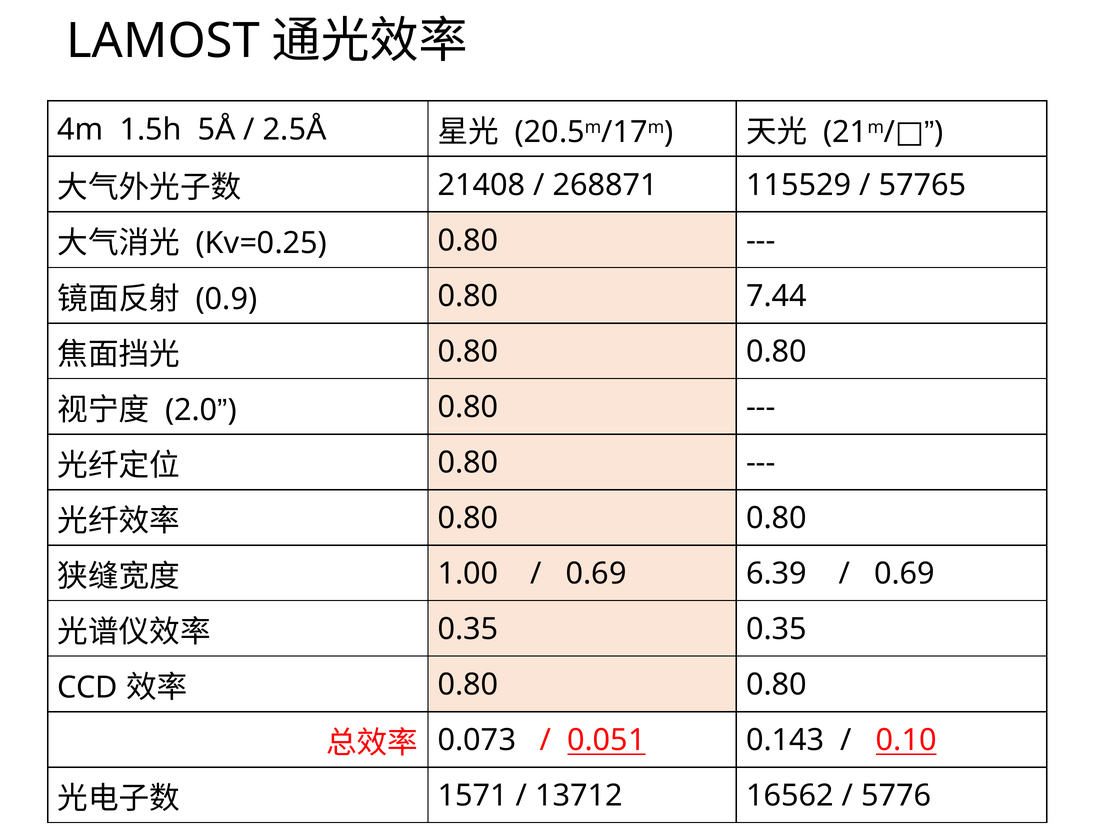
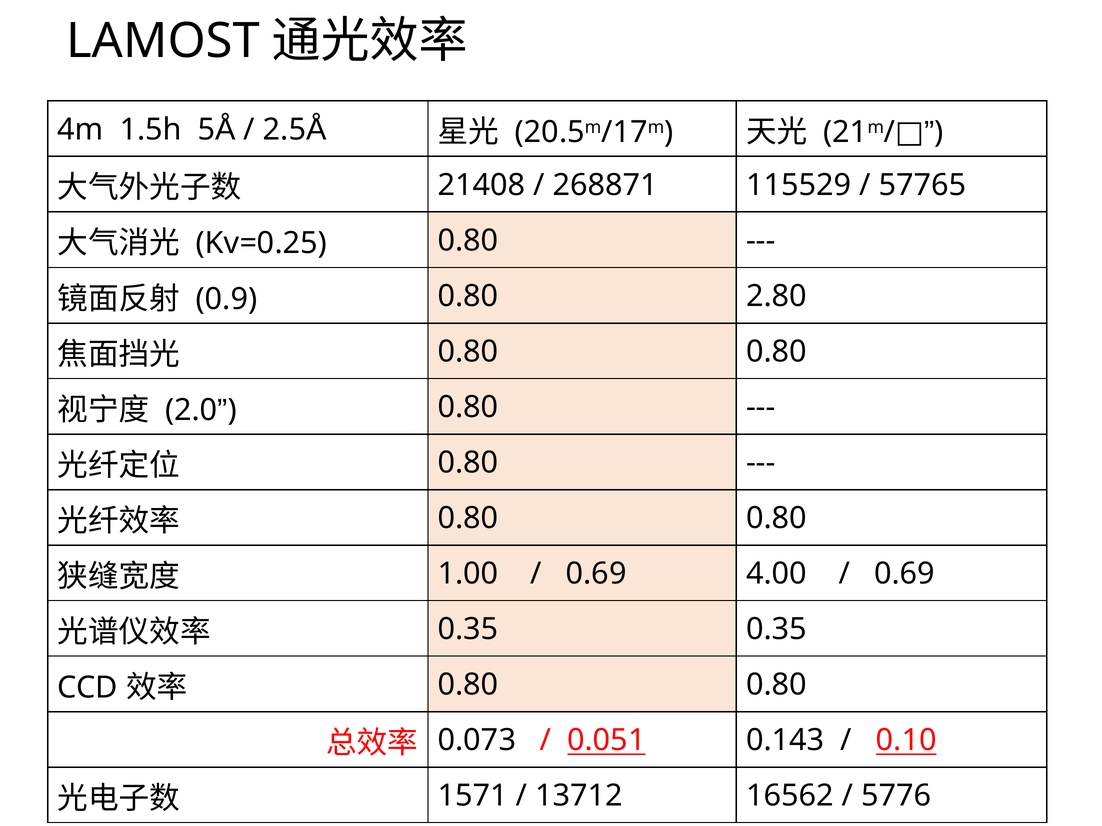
7.44: 7.44 -> 2.80
6.39: 6.39 -> 4.00
